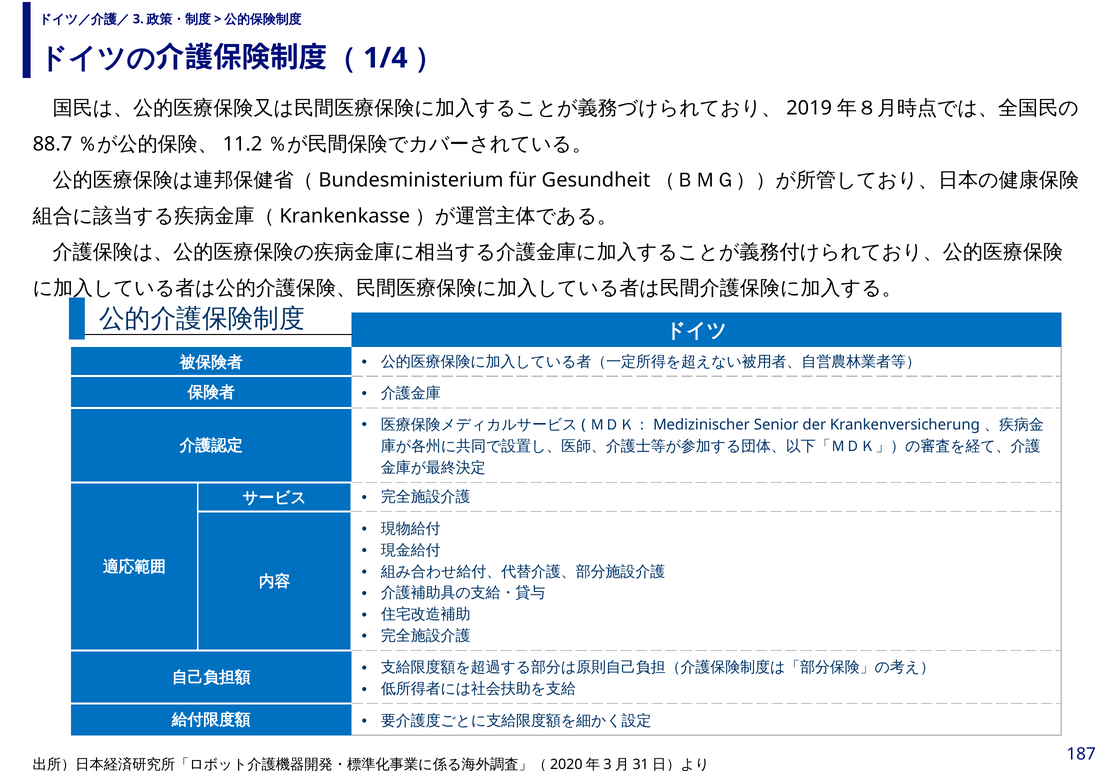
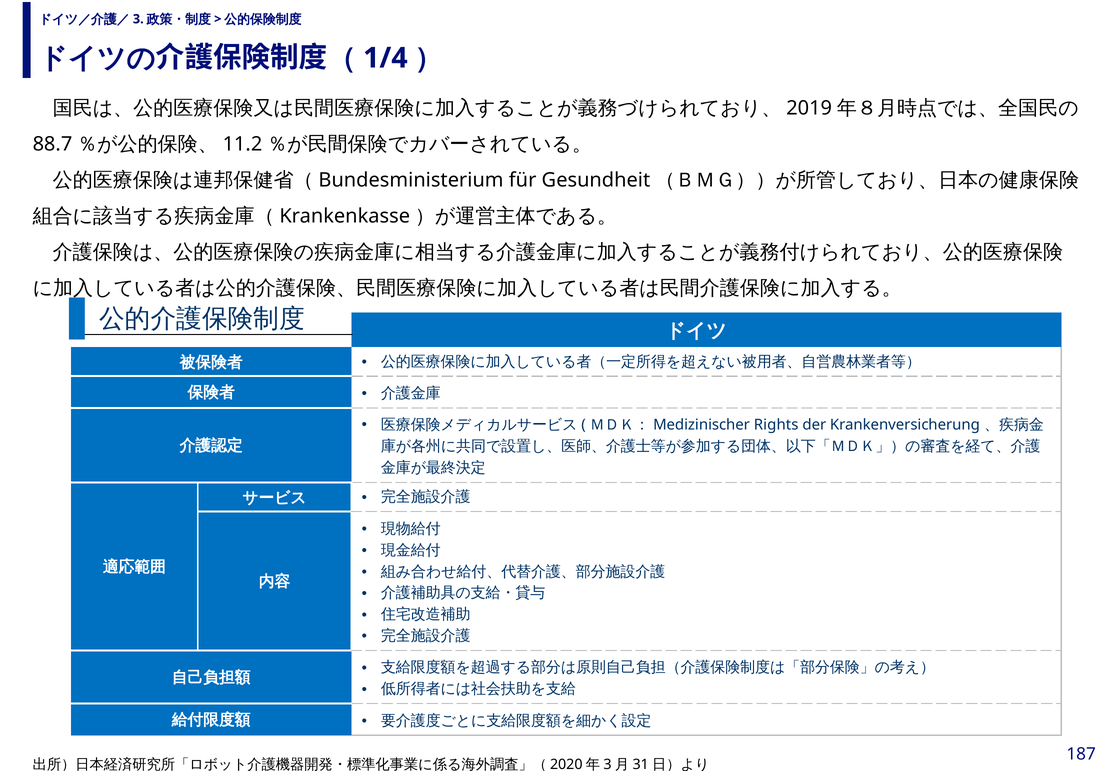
Senior: Senior -> Rights
